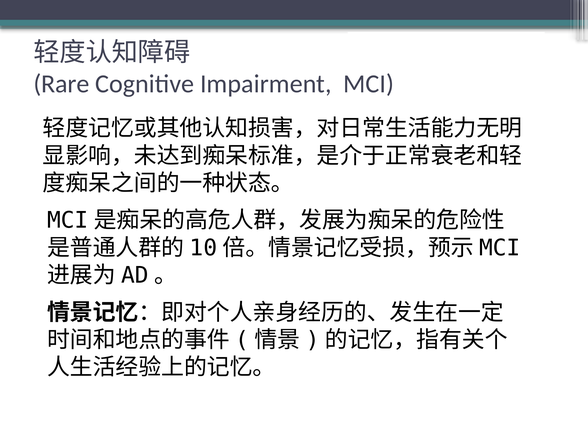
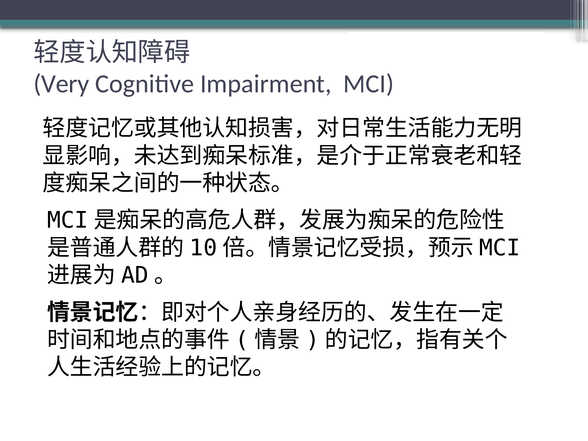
Rare: Rare -> Very
